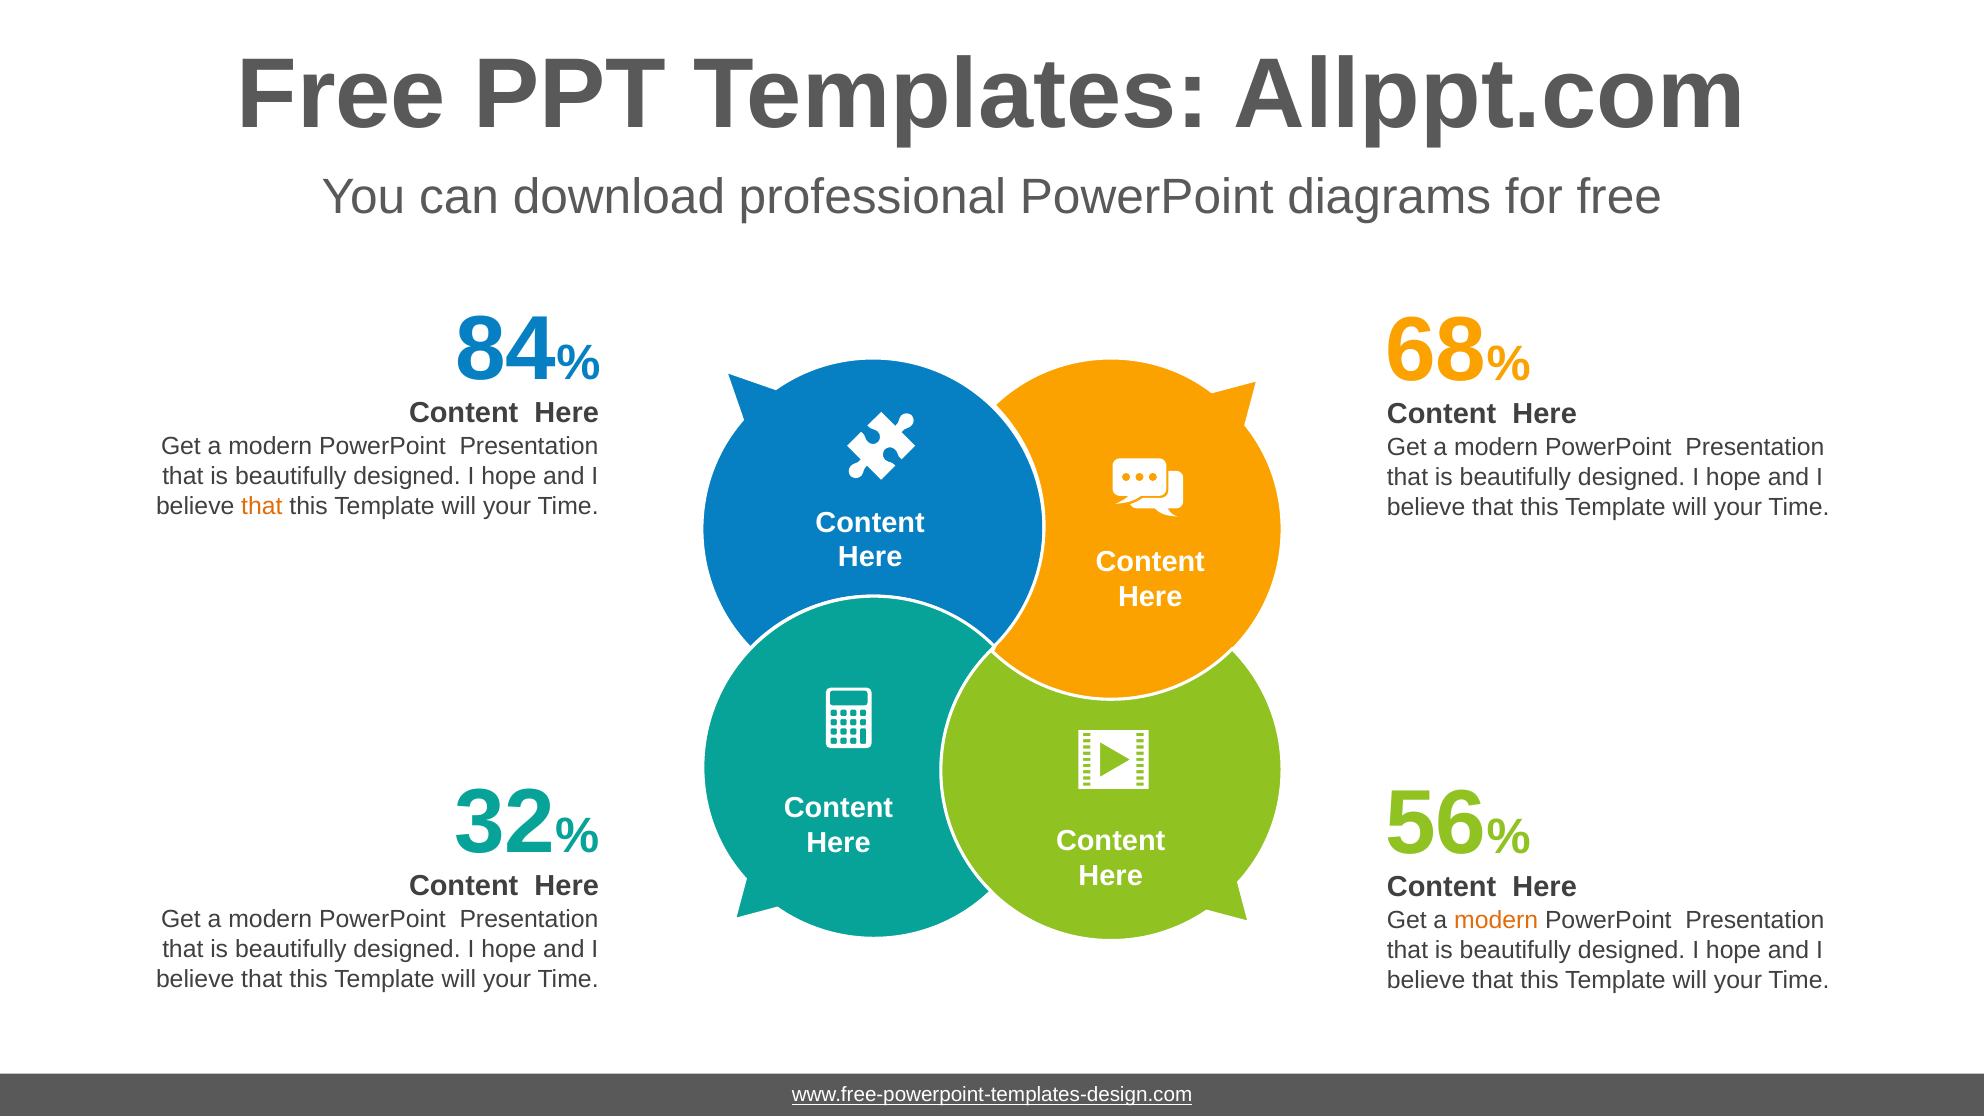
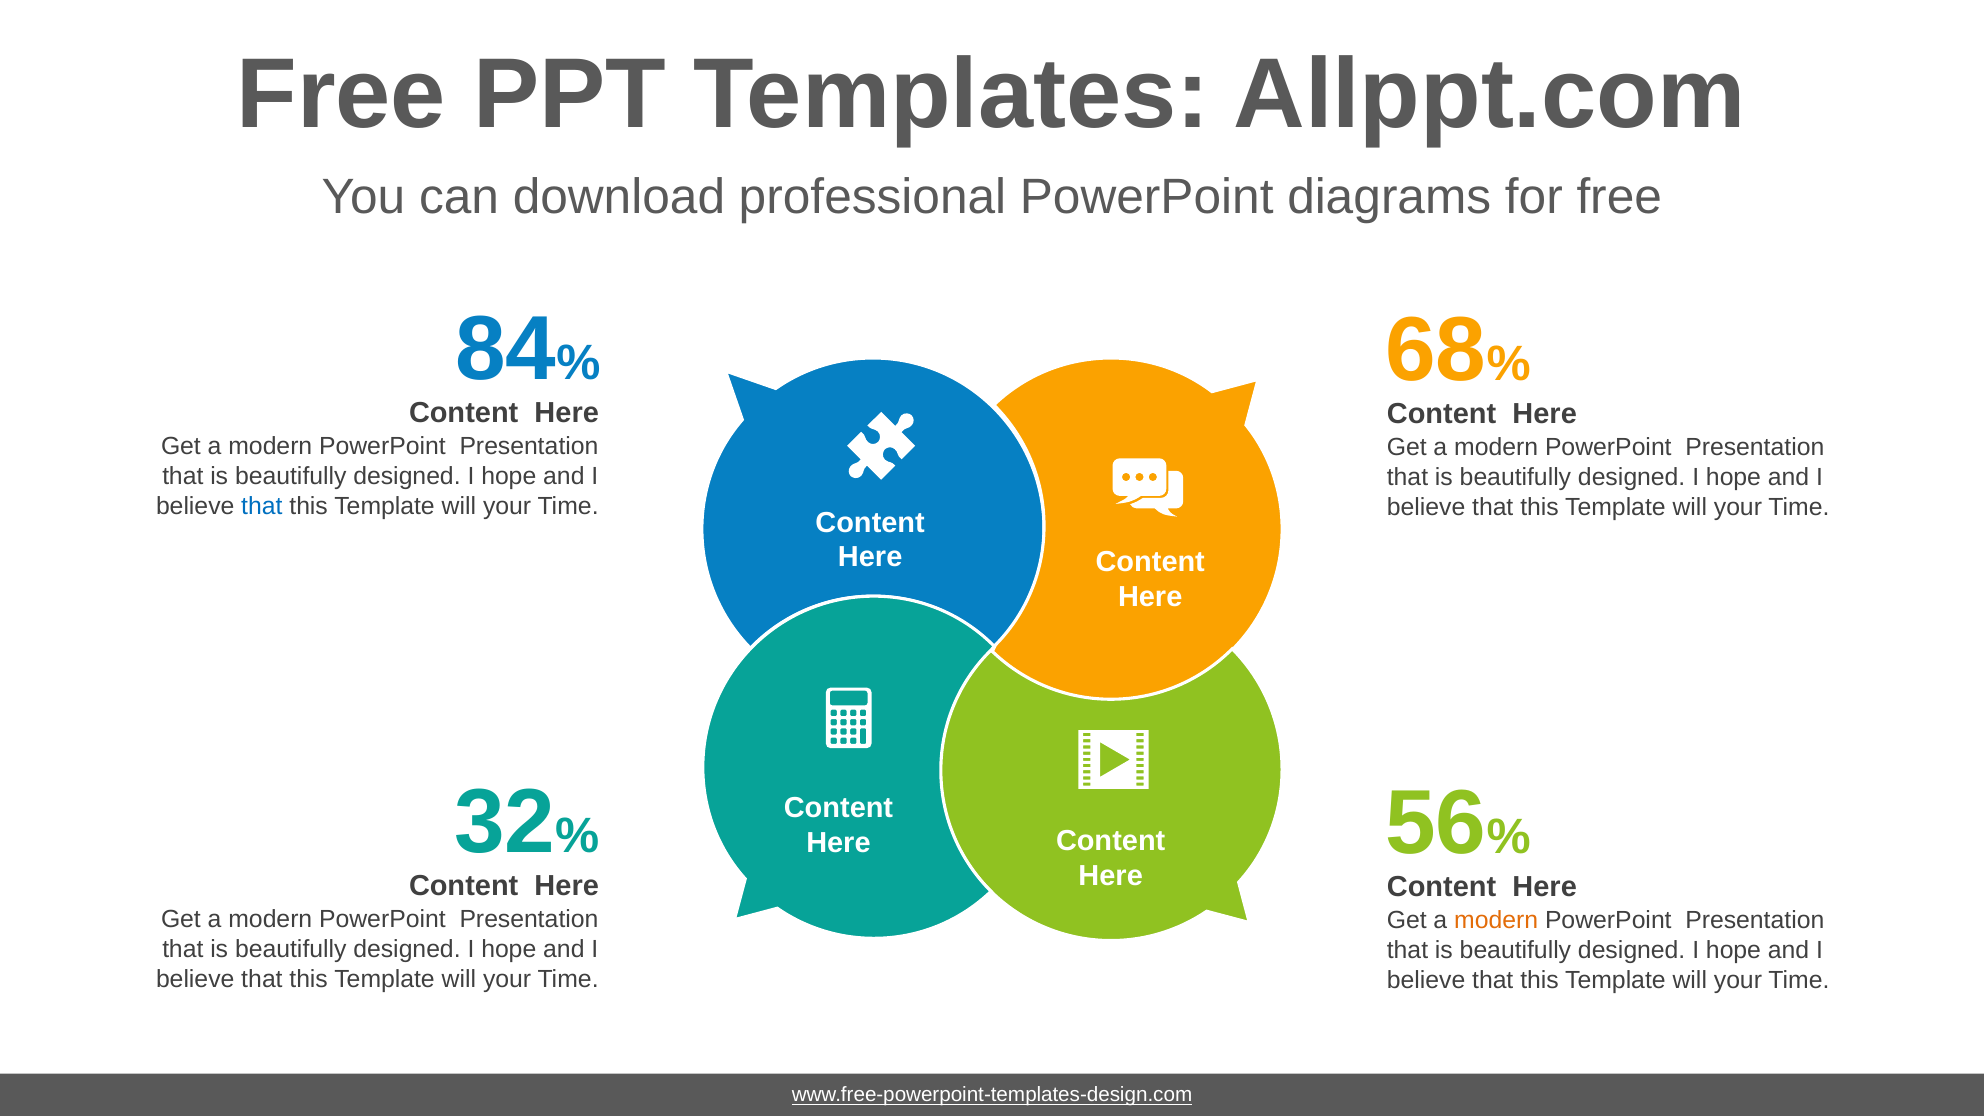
that at (262, 506) colour: orange -> blue
